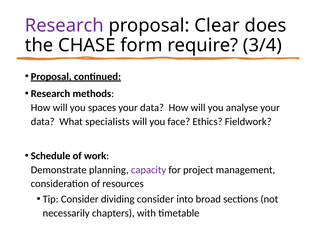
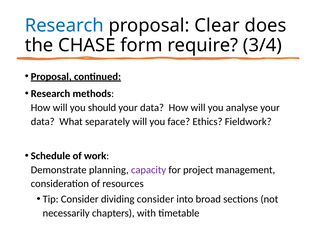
Research at (64, 25) colour: purple -> blue
spaces: spaces -> should
specialists: specialists -> separately
